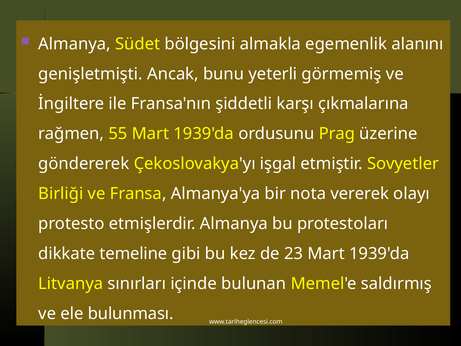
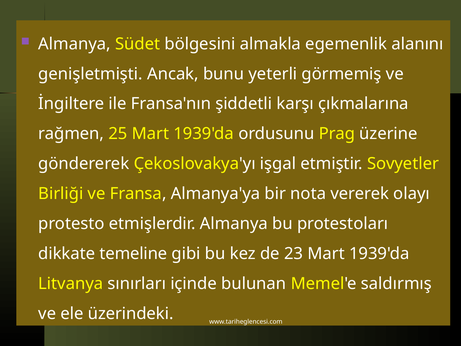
55: 55 -> 25
bulunması: bulunması -> üzerindeki
